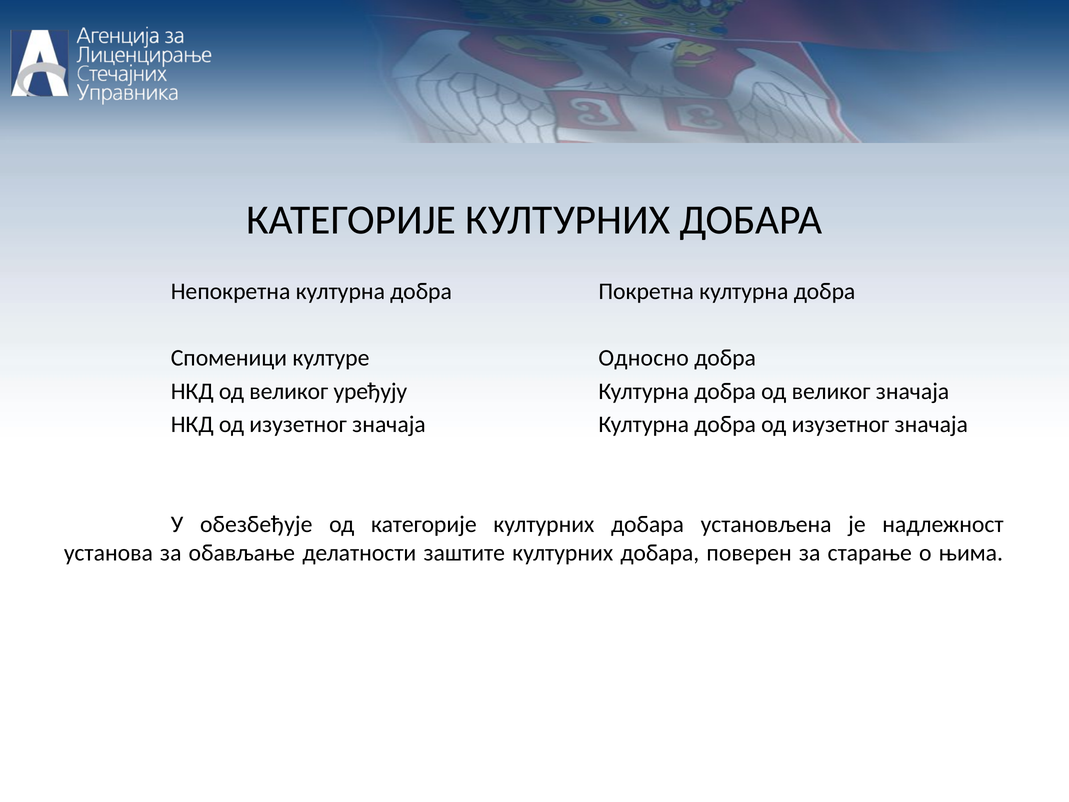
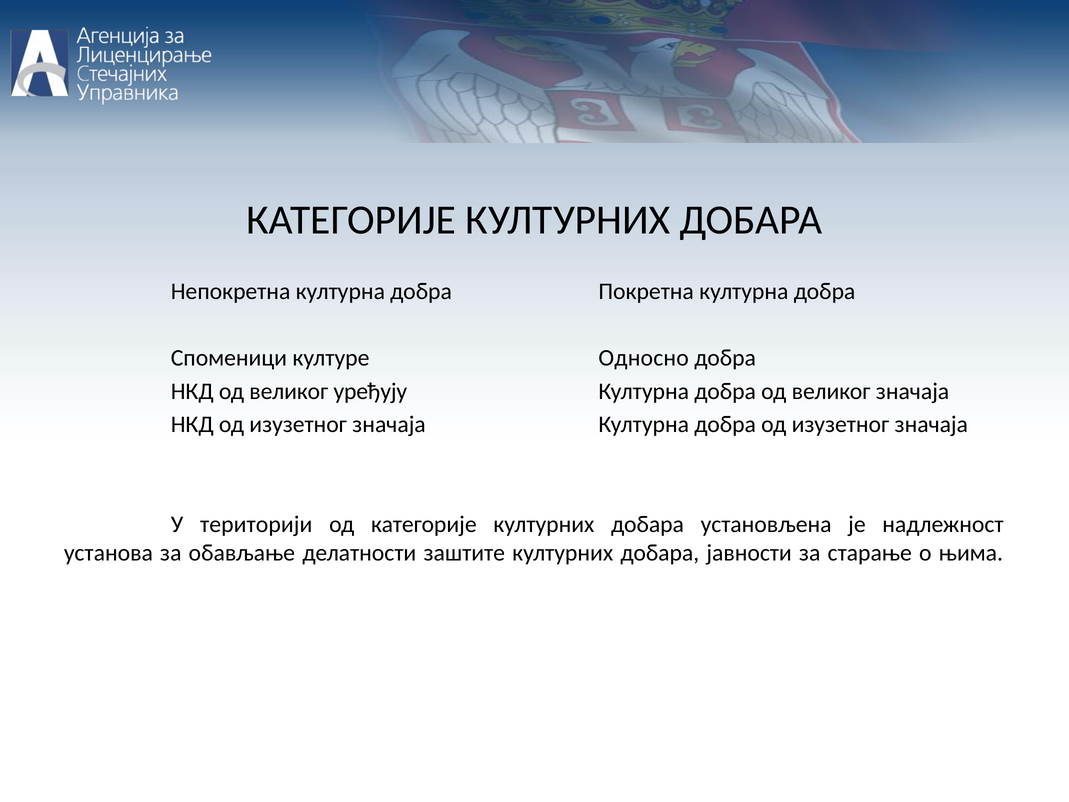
обезбеђује: обезбеђује -> територији
поверен: поверен -> јавности
